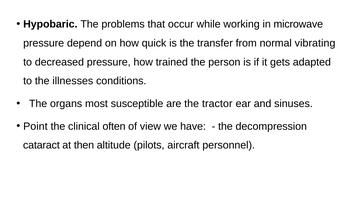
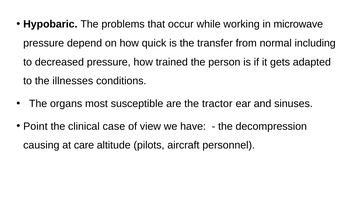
vibrating: vibrating -> including
often: often -> case
cataract: cataract -> causing
then: then -> care
